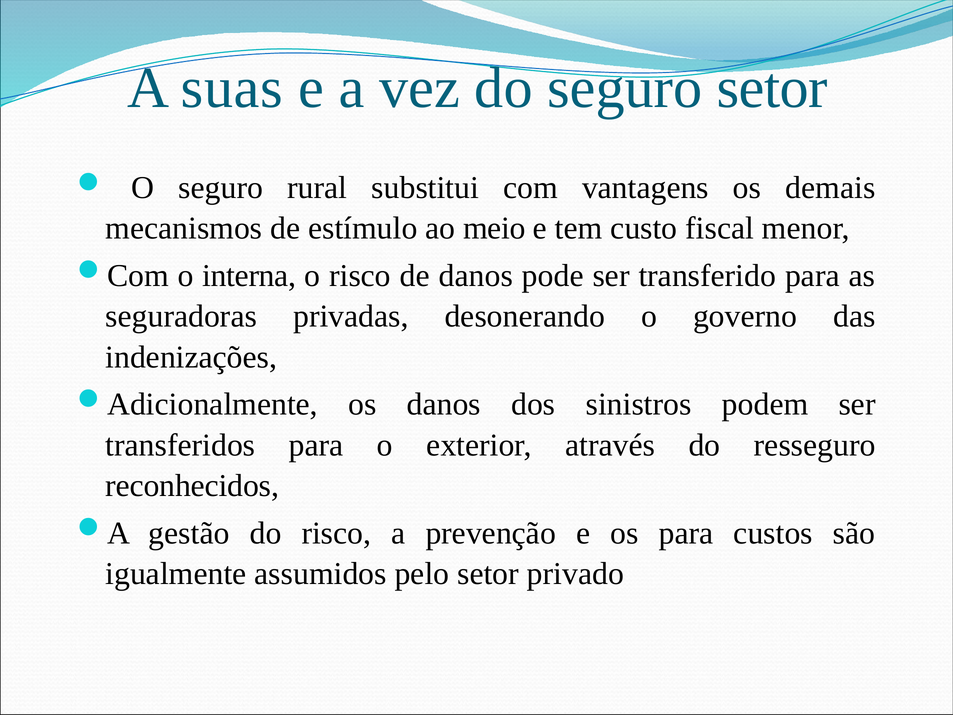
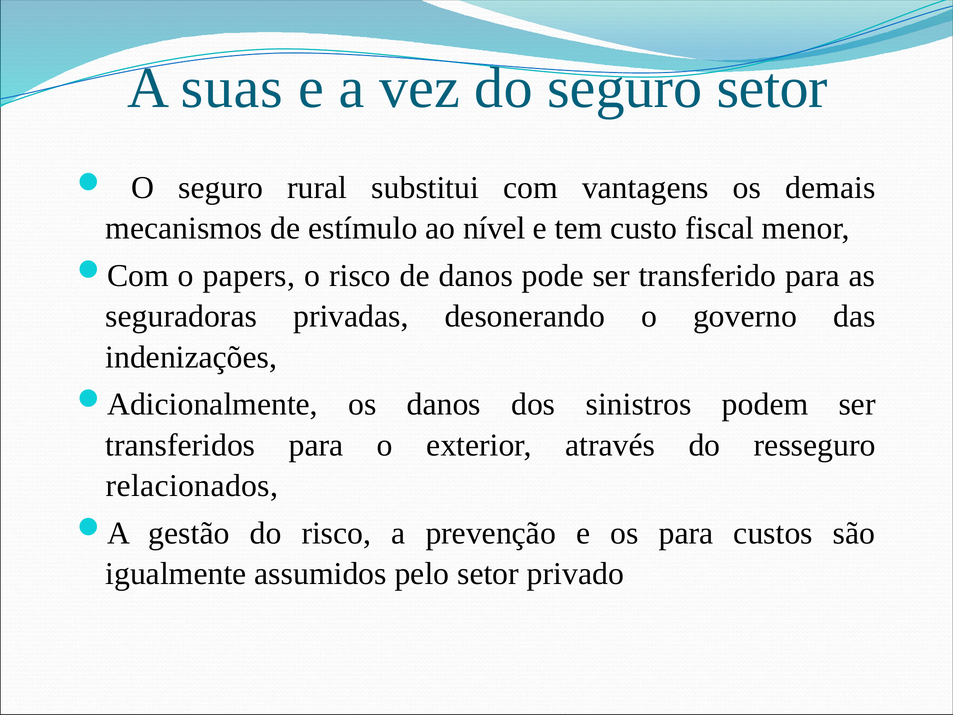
meio: meio -> nível
interna: interna -> papers
reconhecidos: reconhecidos -> relacionados
